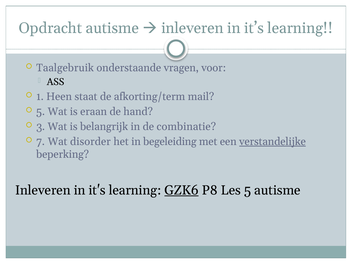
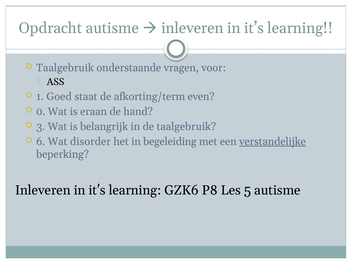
Heen: Heen -> Goed
mail: mail -> even
5 at (41, 111): 5 -> 0
de combinatie: combinatie -> taalgebruik
7: 7 -> 6
GZK6 underline: present -> none
